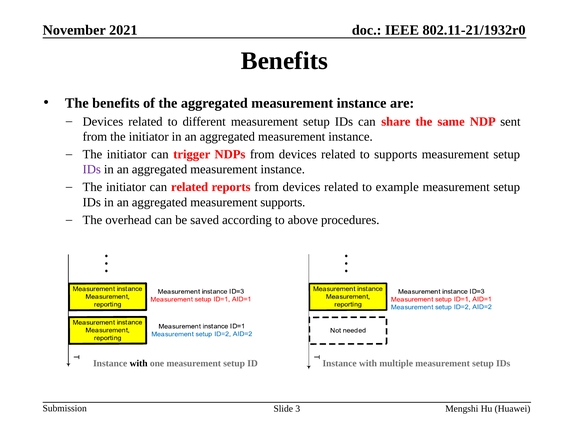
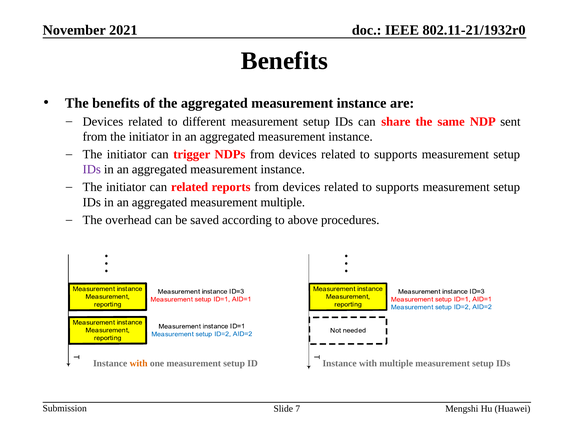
example at (397, 187): example -> supports
measurement supports: supports -> multiple
with at (139, 364) colour: black -> orange
3: 3 -> 7
